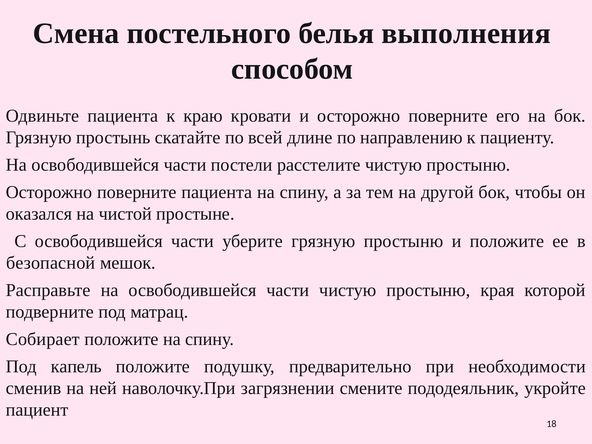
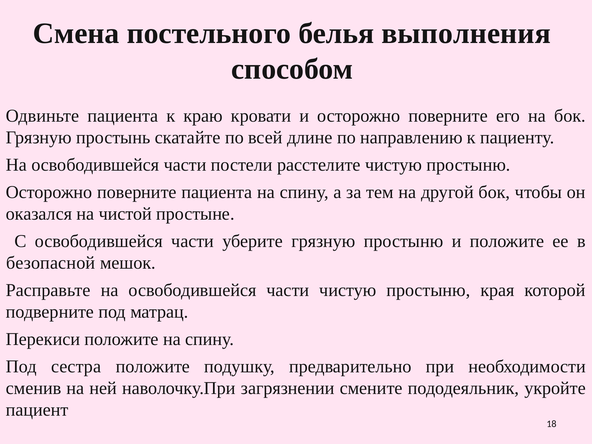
Собирает: Собирает -> Перекиси
капель: капель -> сестра
